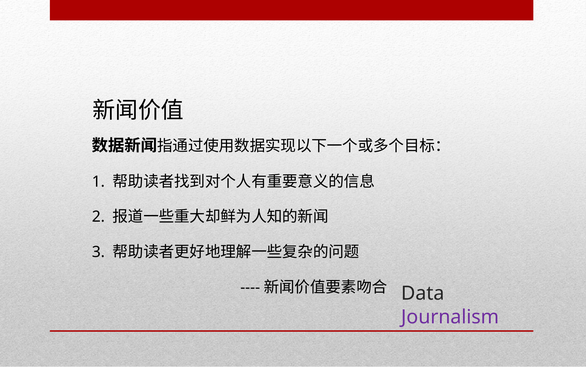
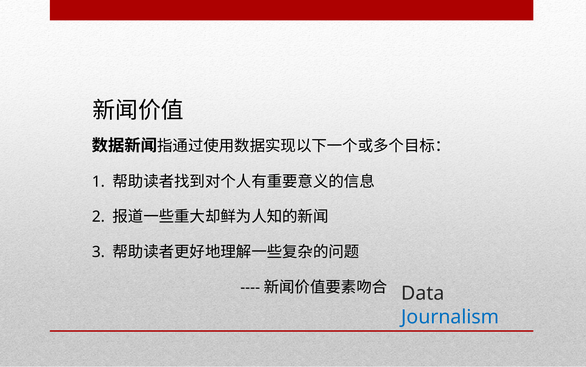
Journalism colour: purple -> blue
